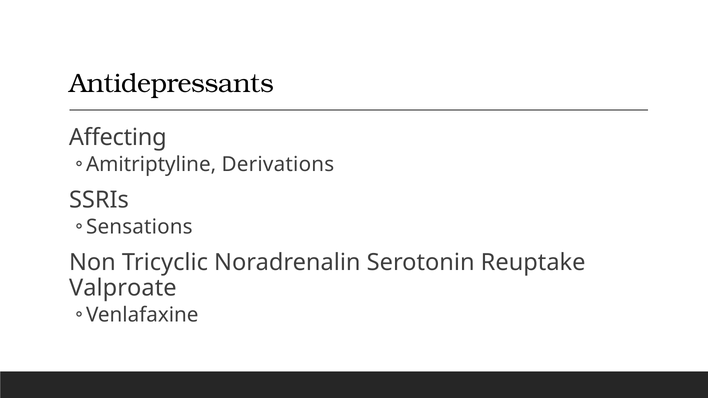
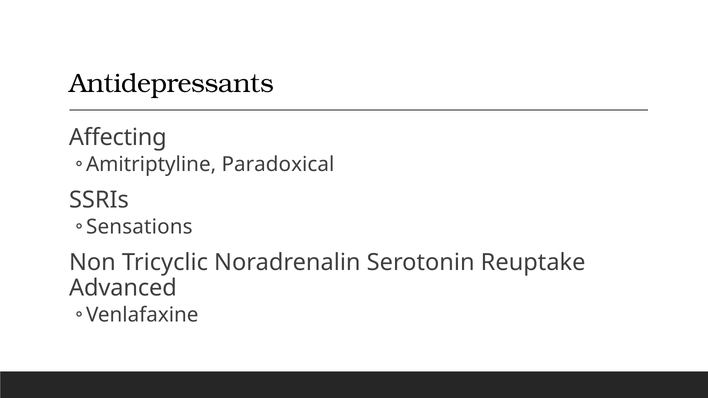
Derivations: Derivations -> Paradoxical
Valproate: Valproate -> Advanced
